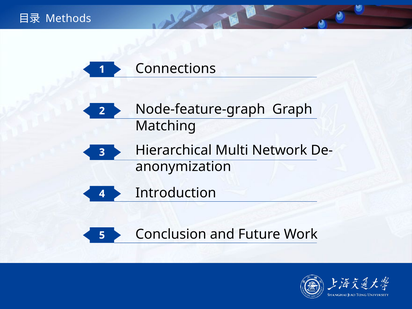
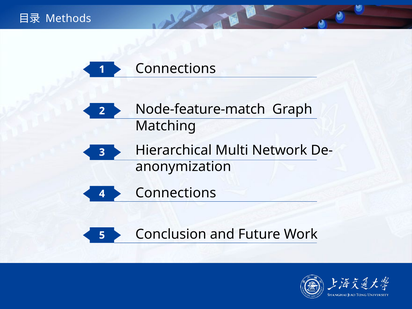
Node-feature-graph: Node-feature-graph -> Node-feature-match
4 Introduction: Introduction -> Connections
